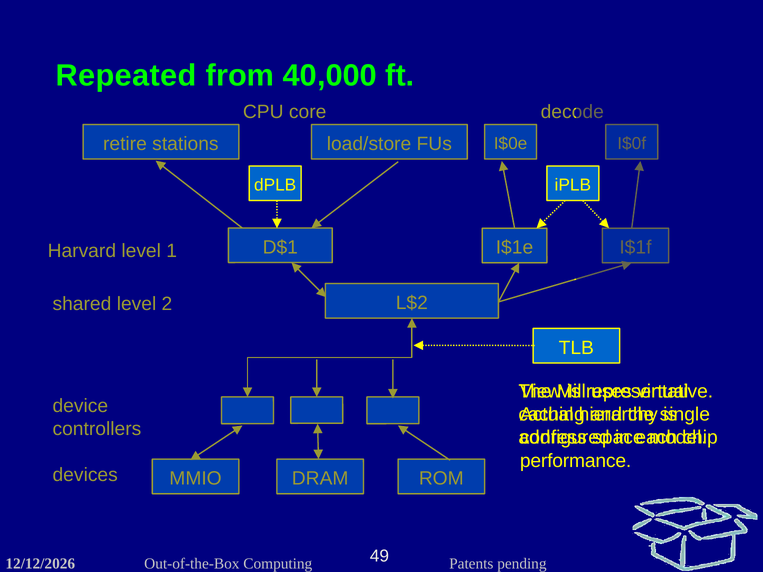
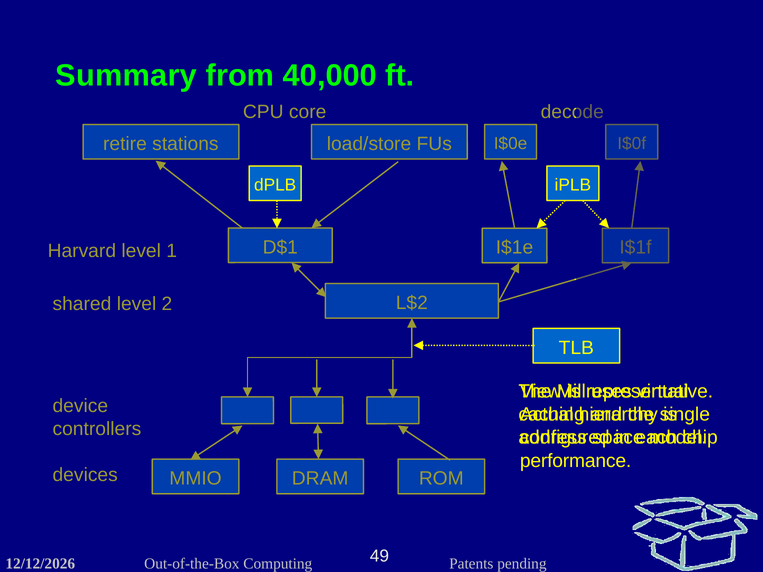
Repeated: Repeated -> Summary
